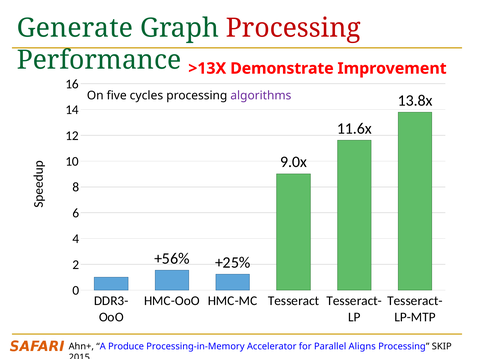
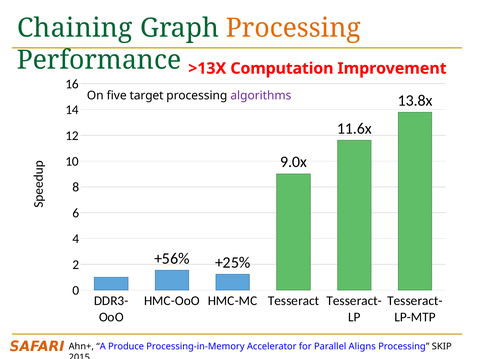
Generate: Generate -> Chaining
Processing at (293, 28) colour: red -> orange
Demonstrate: Demonstrate -> Computation
cycles: cycles -> target
